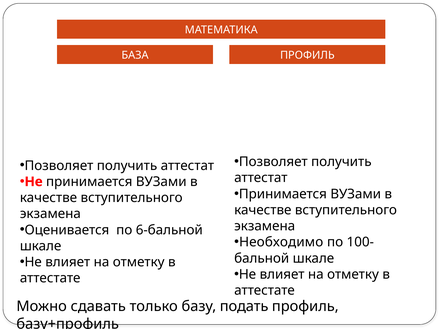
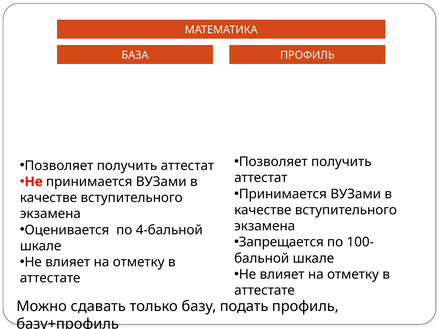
6-бальной: 6-бальной -> 4-бальной
Необходимо: Необходимо -> Запрещается
